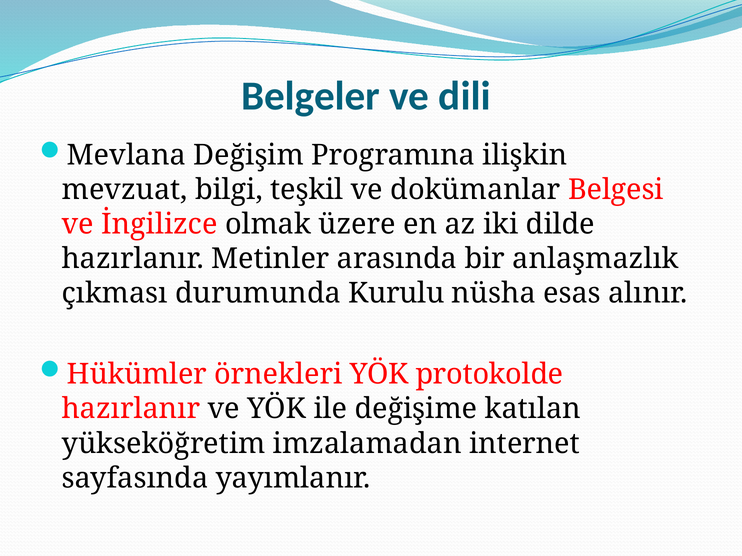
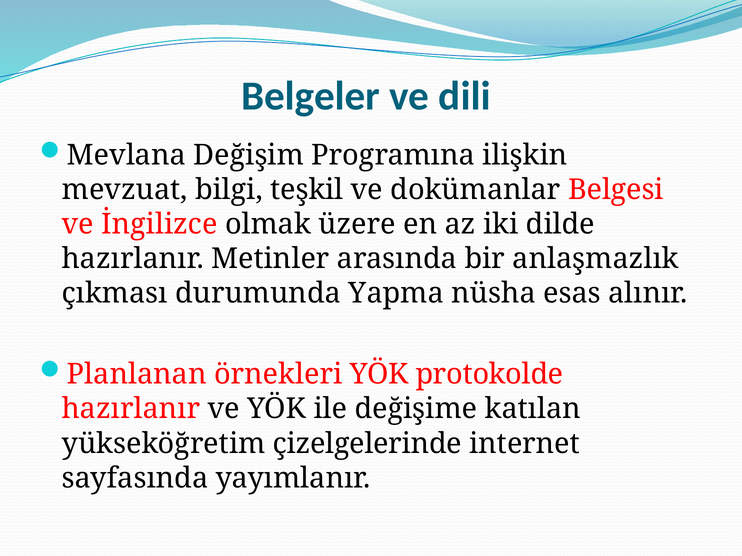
Kurulu: Kurulu -> Yapma
Hükümler: Hükümler -> Planlanan
imzalamadan: imzalamadan -> çizelgelerinde
